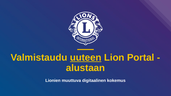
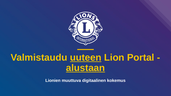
alustaan underline: none -> present
